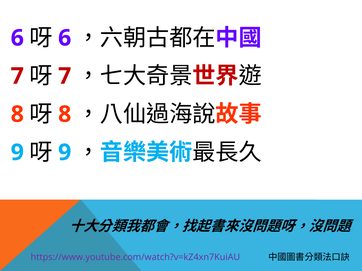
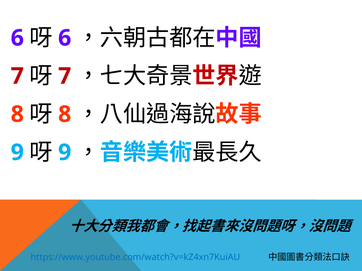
https://www.youtube.com/watch?v=kZ4xn7KuiAU colour: purple -> blue
